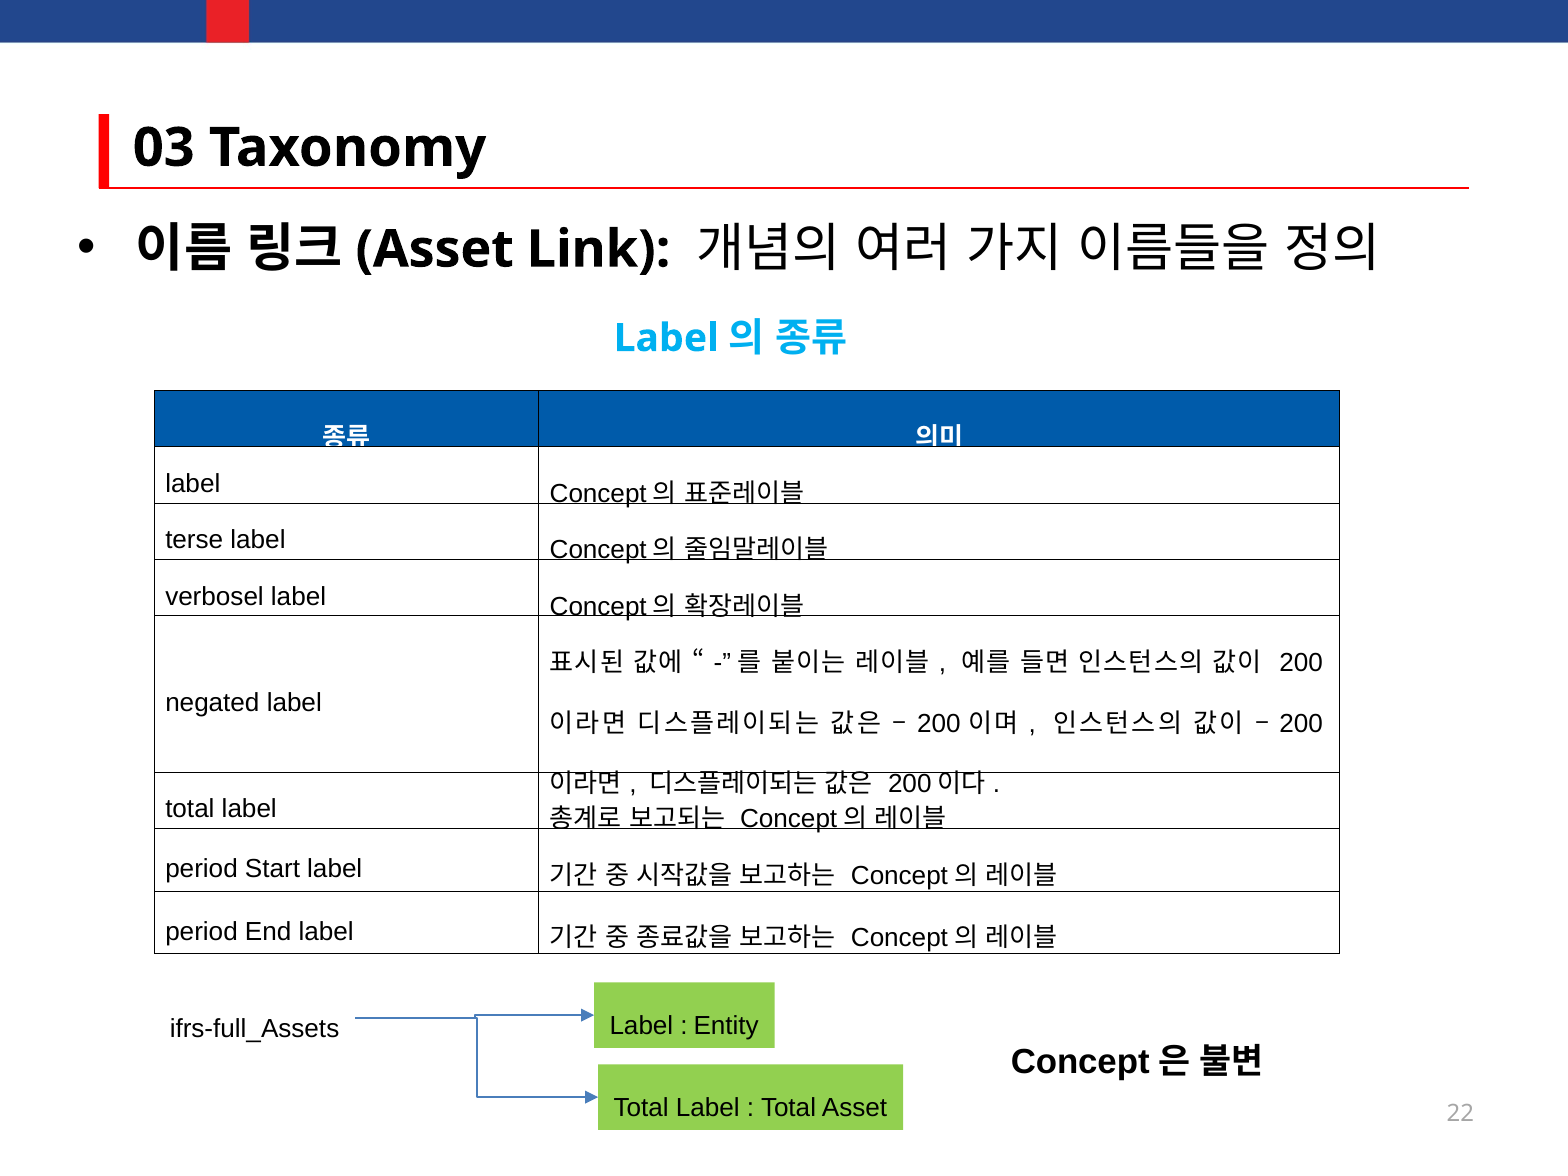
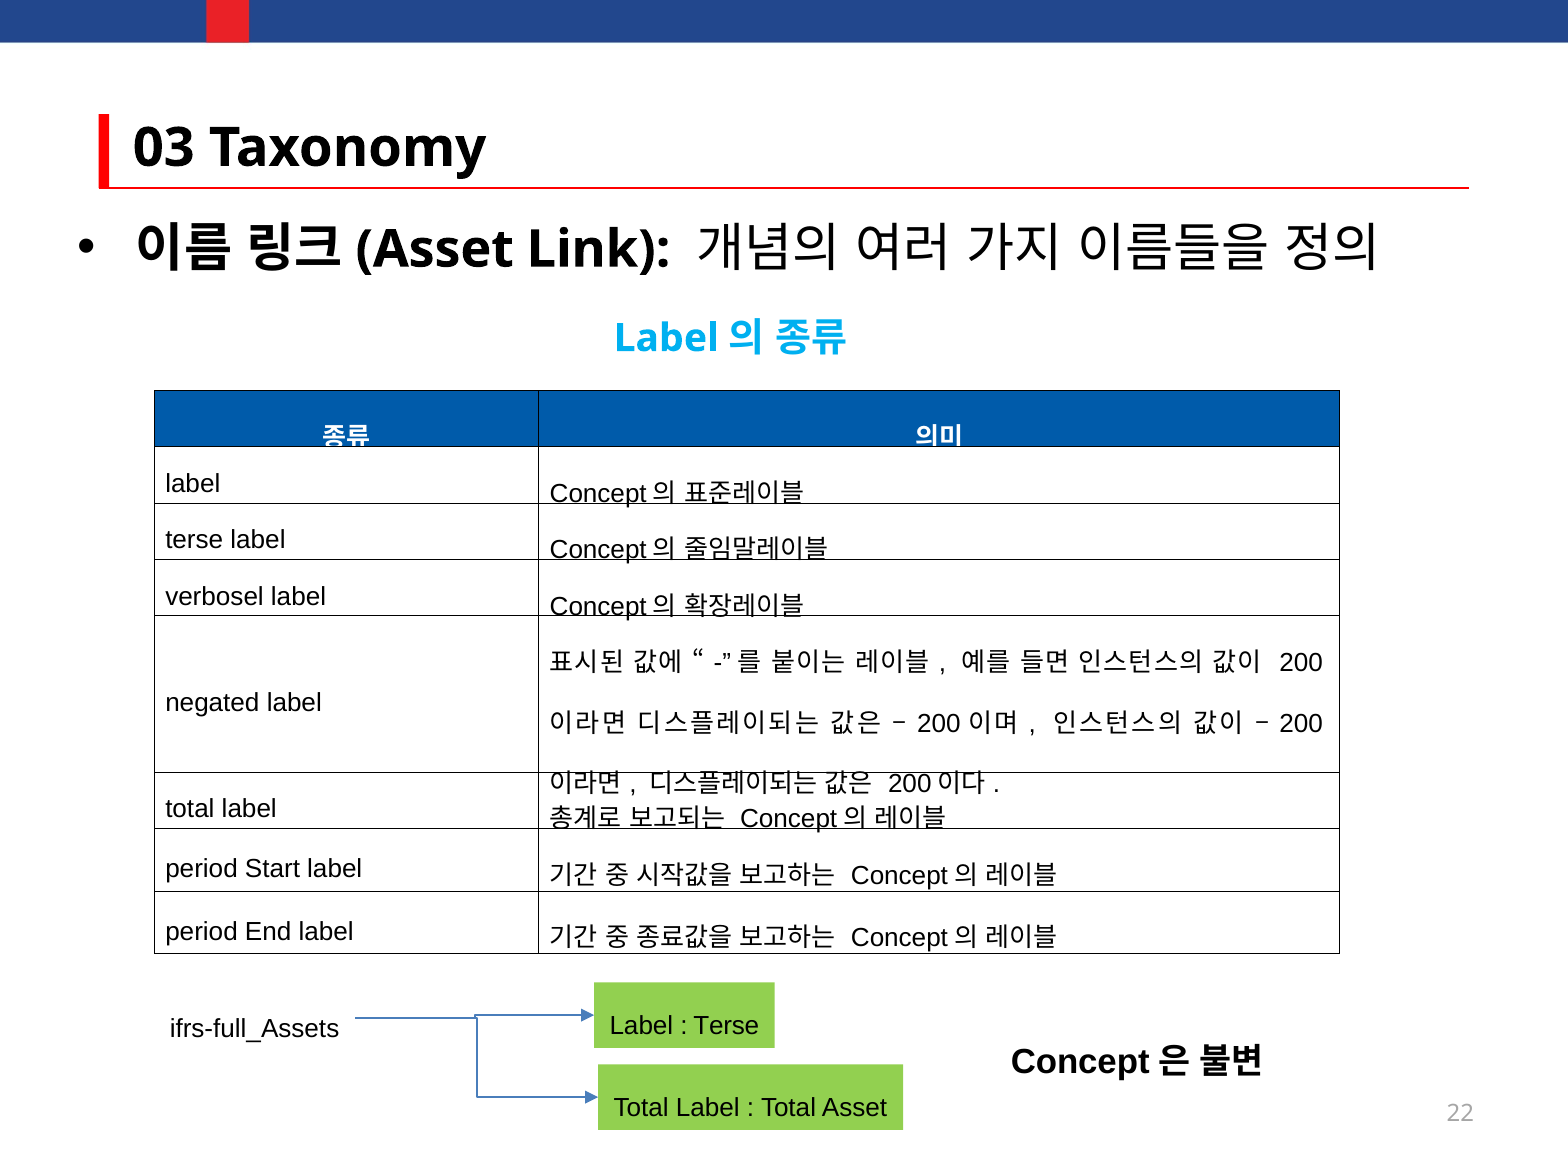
Entity at (726, 1026): Entity -> Terse
